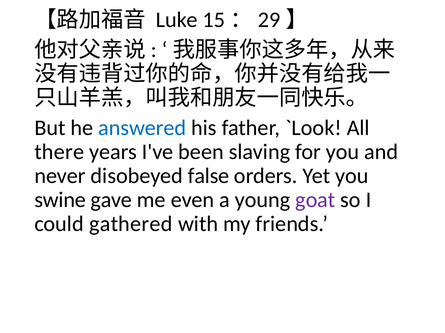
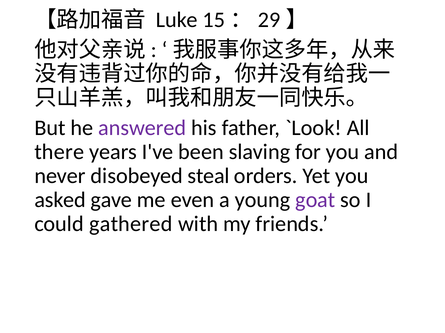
answered colour: blue -> purple
false: false -> steal
swine: swine -> asked
